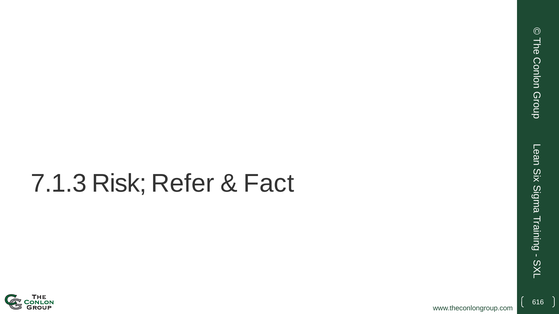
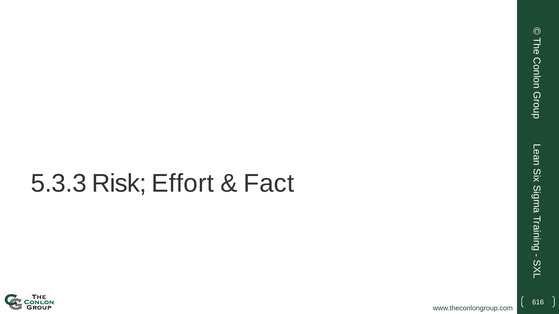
7.1.3: 7.1.3 -> 5.3.3
Refer: Refer -> Effort
